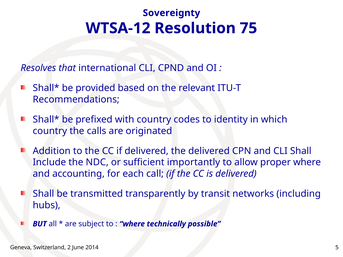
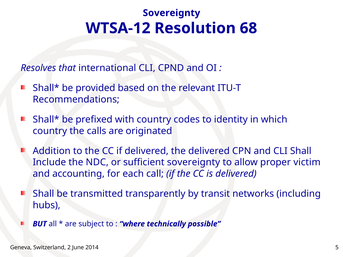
75: 75 -> 68
sufficient importantly: importantly -> sovereignty
proper where: where -> victim
